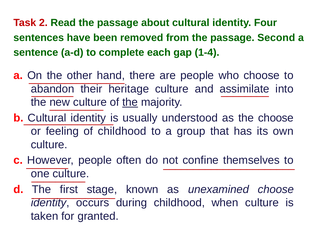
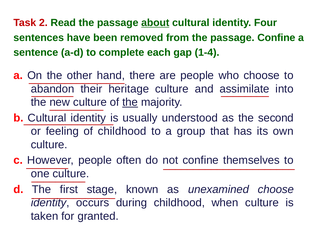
about underline: none -> present
passage Second: Second -> Confine
the choose: choose -> second
